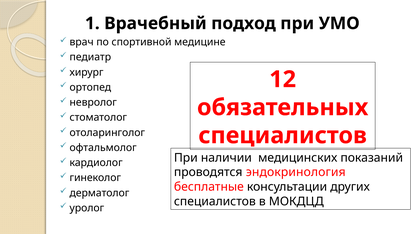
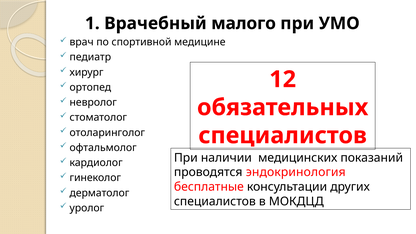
подход: подход -> малого
